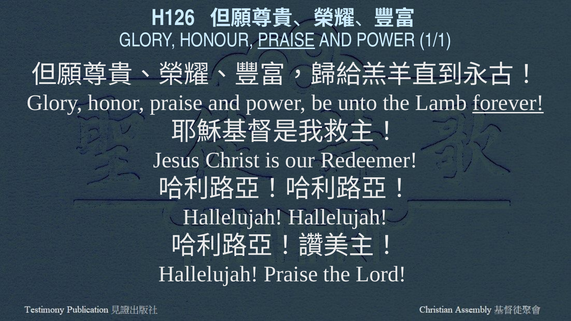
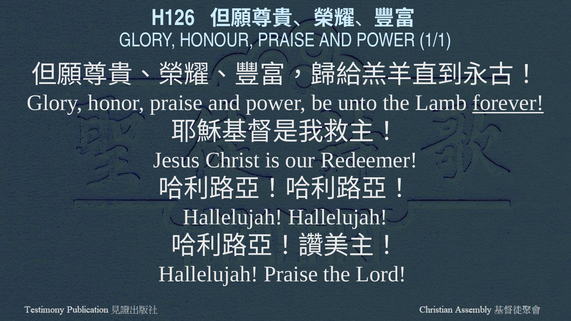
PRAISE at (286, 40) underline: present -> none
